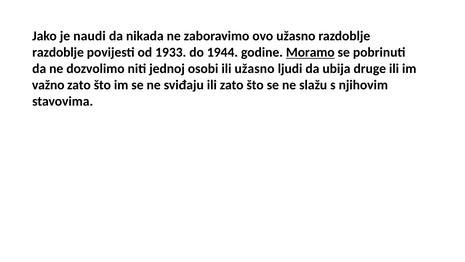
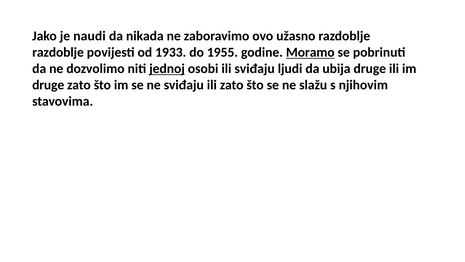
1944: 1944 -> 1955
jednoj underline: none -> present
ili užasno: užasno -> sviđaju
važno at (48, 85): važno -> druge
